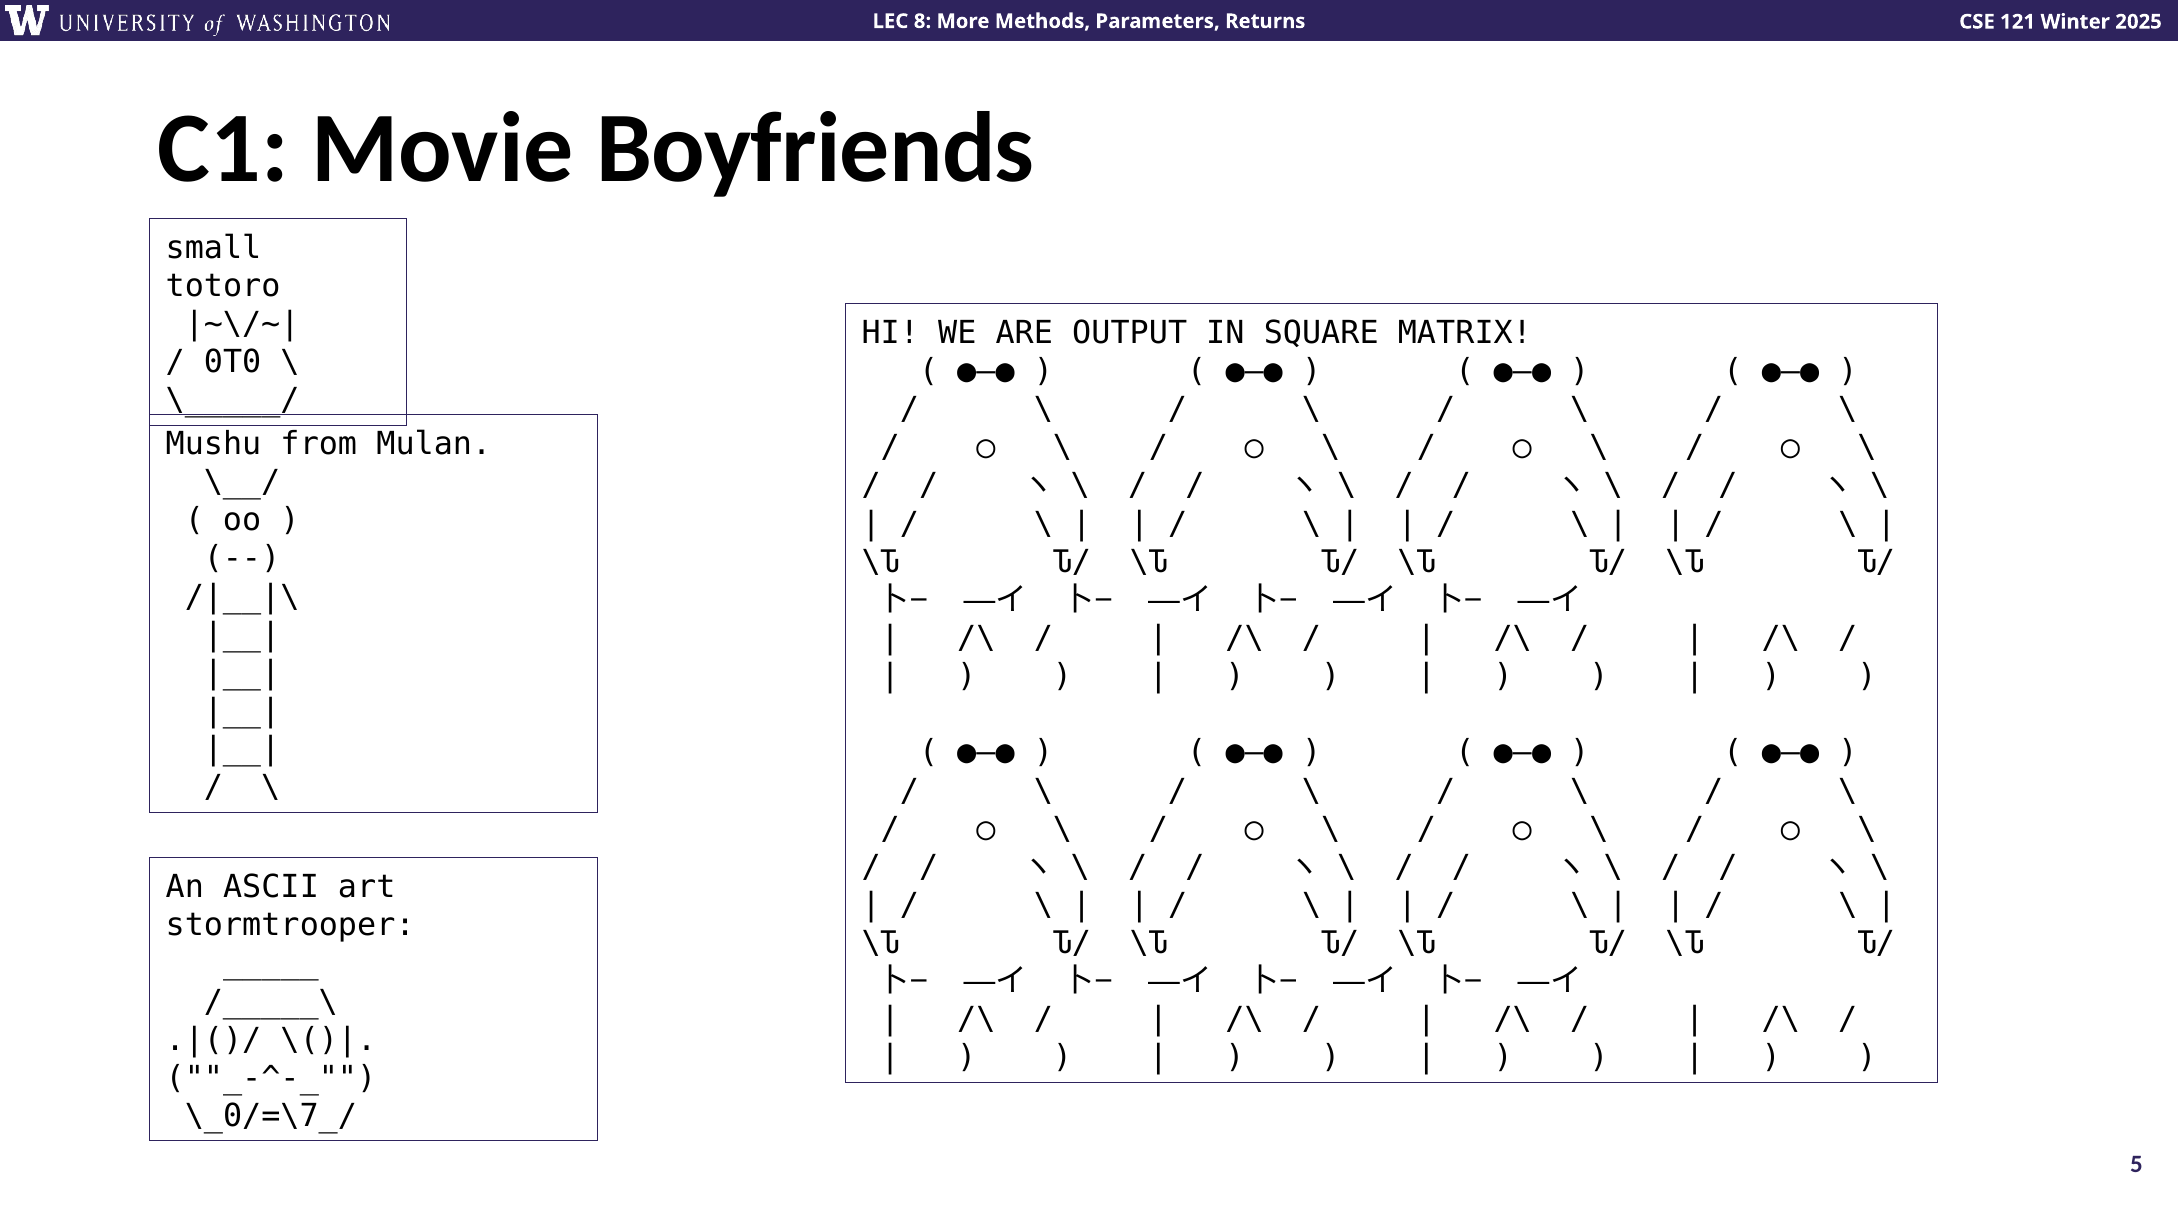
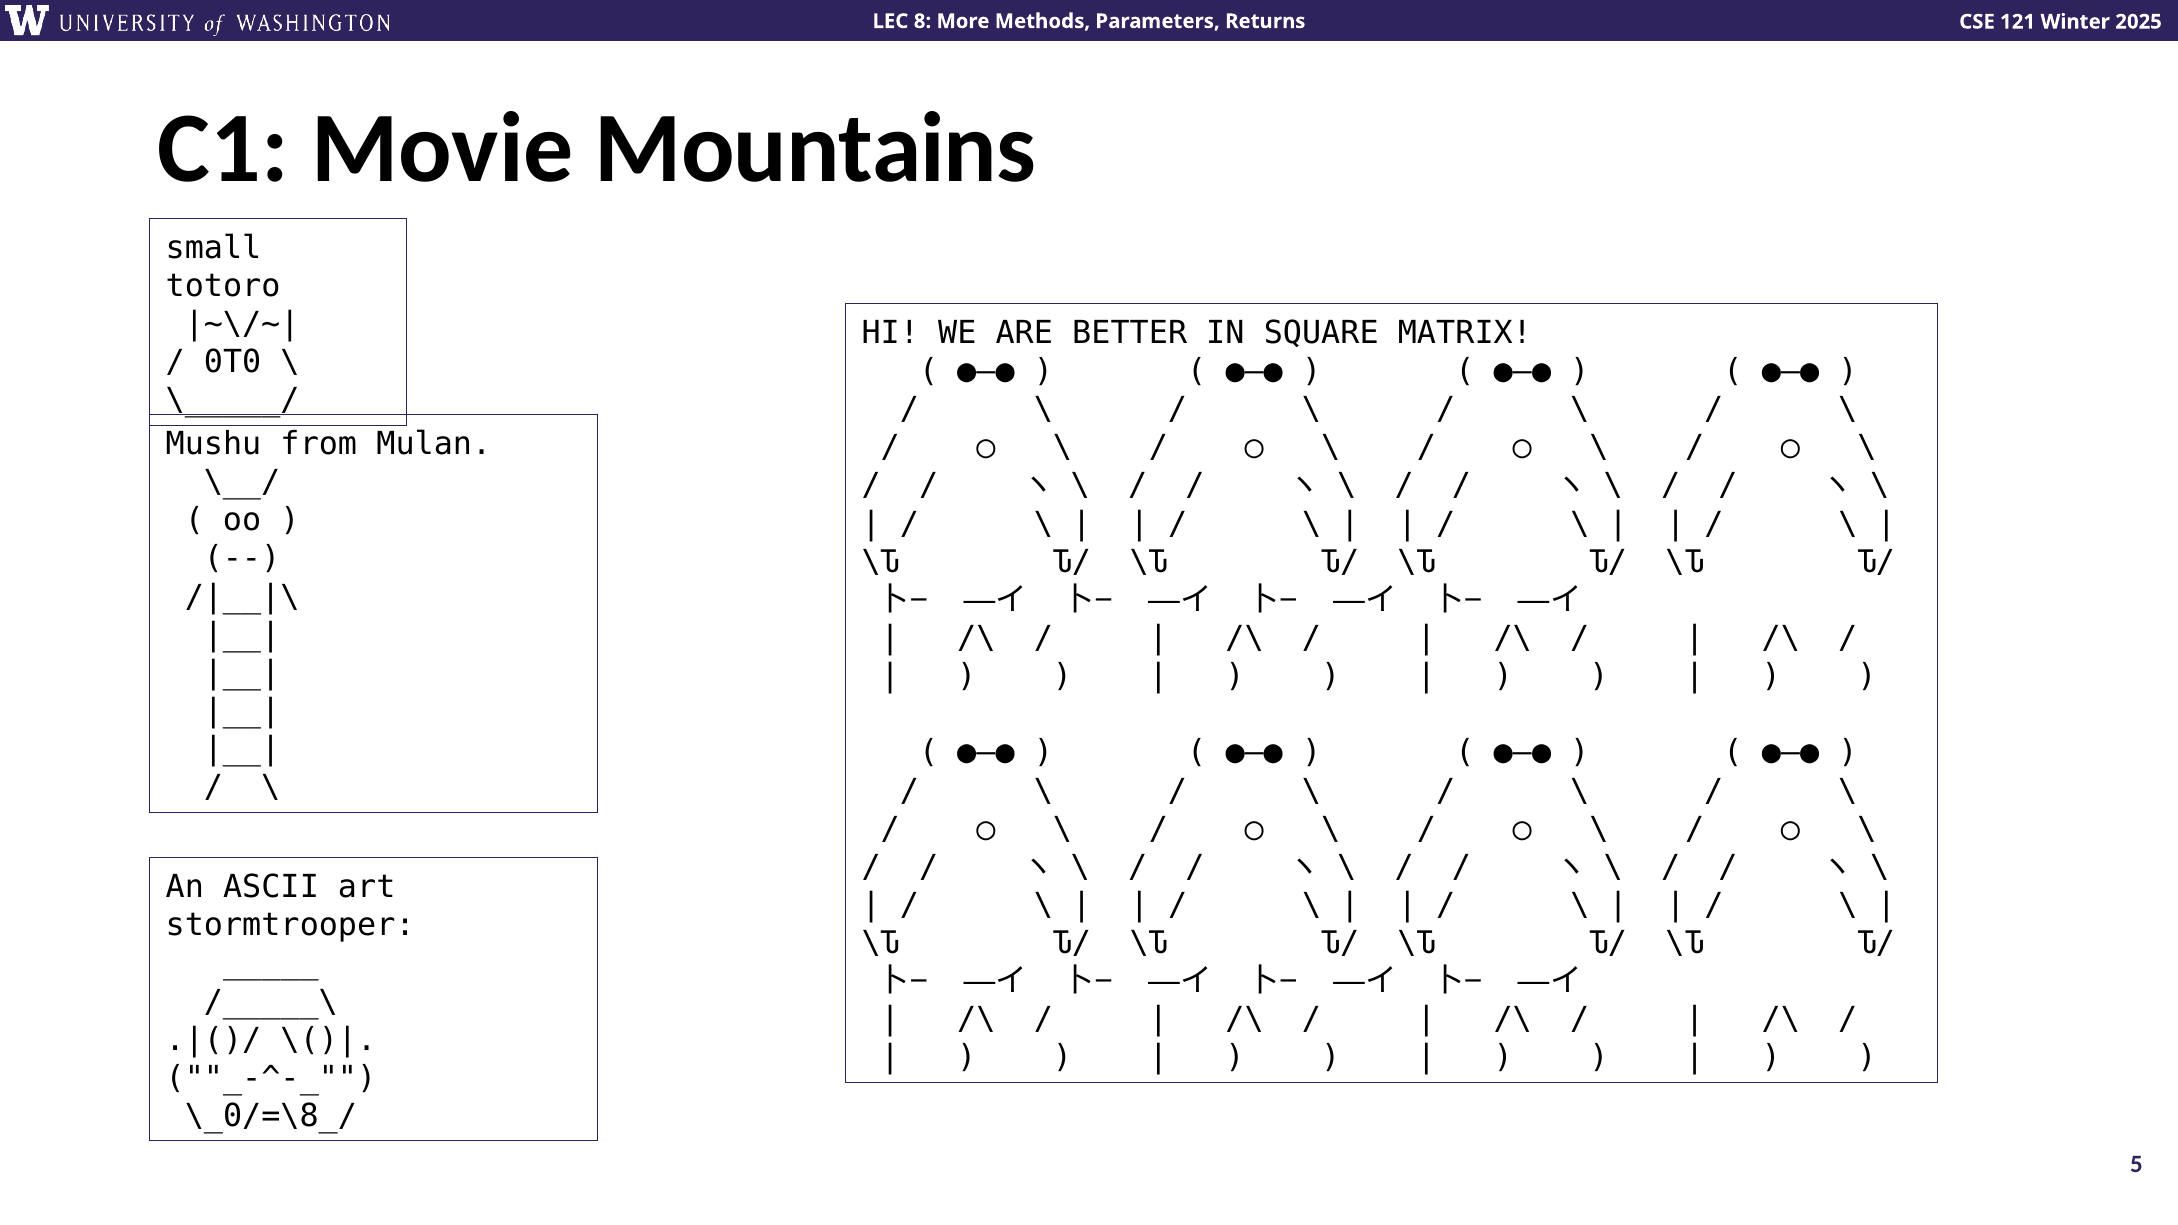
Boyfriends: Boyfriends -> Mountains
OUTPUT: OUTPUT -> BETTER
\_0/=\7_/: \_0/=\7_/ -> \_0/=\8_/
